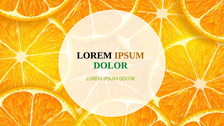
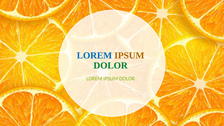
LOREM at (94, 55) colour: black -> blue
